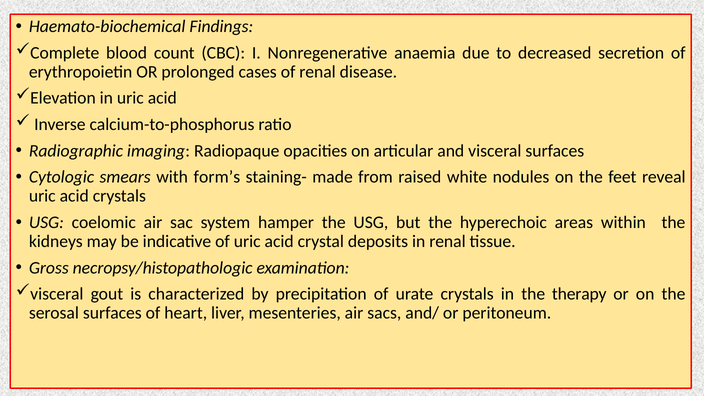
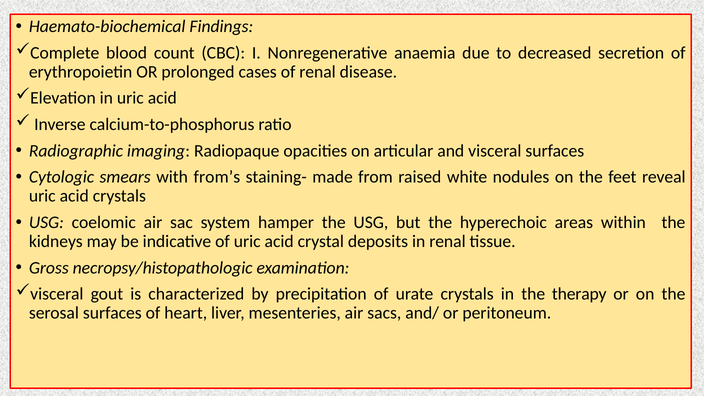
form’s: form’s -> from’s
